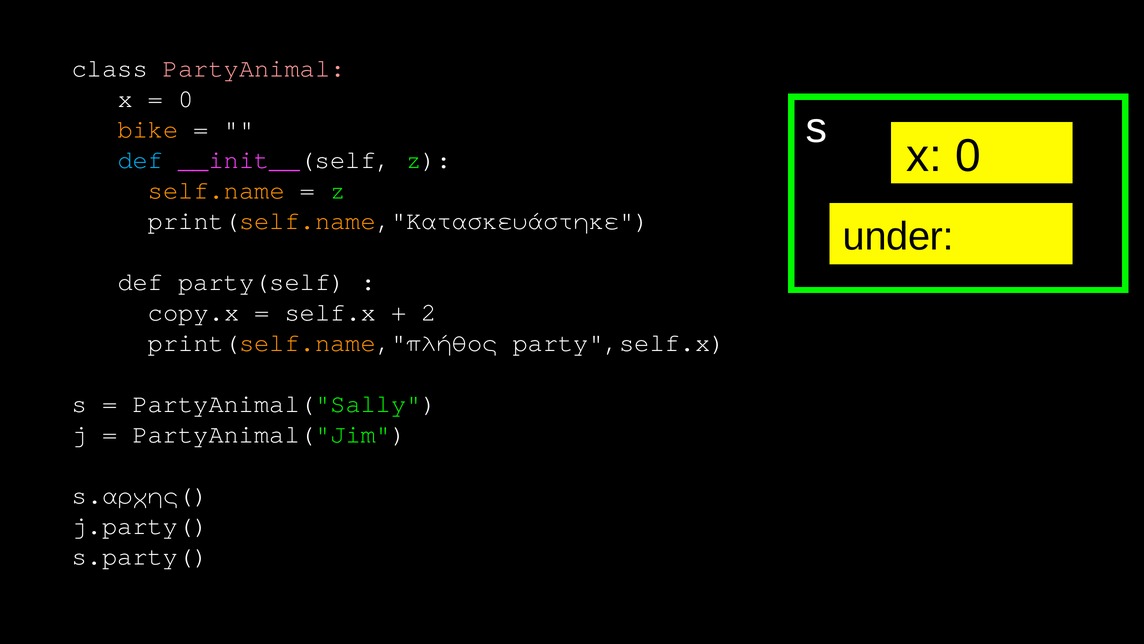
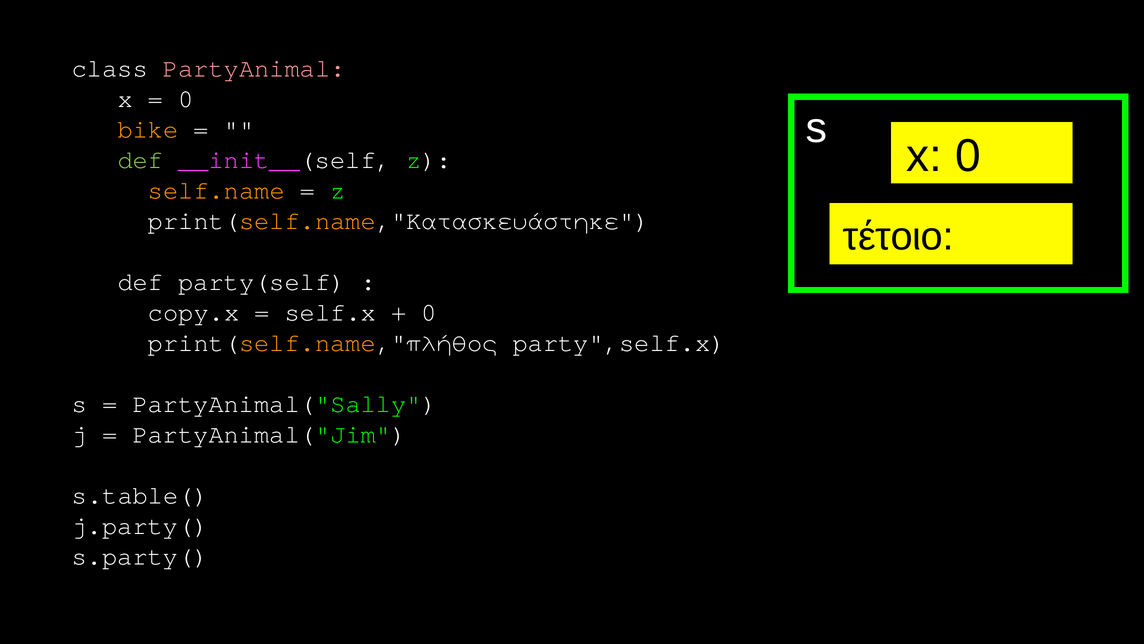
def at (140, 160) colour: light blue -> light green
under: under -> τέτοιο
2 at (429, 312): 2 -> 0
s.αρχής(: s.αρχής( -> s.table(
